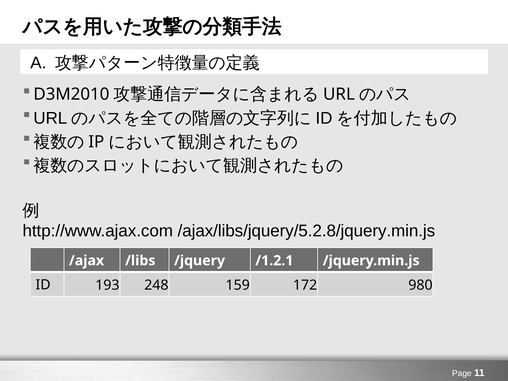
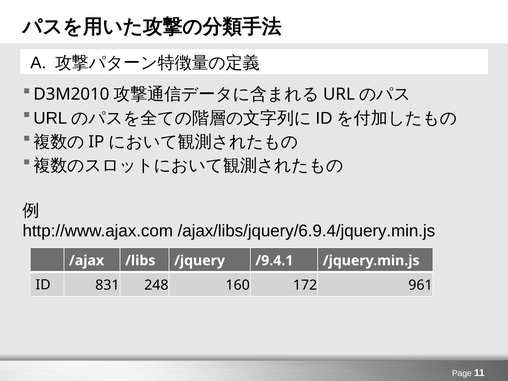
/ajax/libs/jquery/5.2.8/jquery.min.js: /ajax/libs/jquery/5.2.8/jquery.min.js -> /ajax/libs/jquery/6.9.4/jquery.min.js
/1.2.1: /1.2.1 -> /9.4.1
193: 193 -> 831
159: 159 -> 160
980: 980 -> 961
